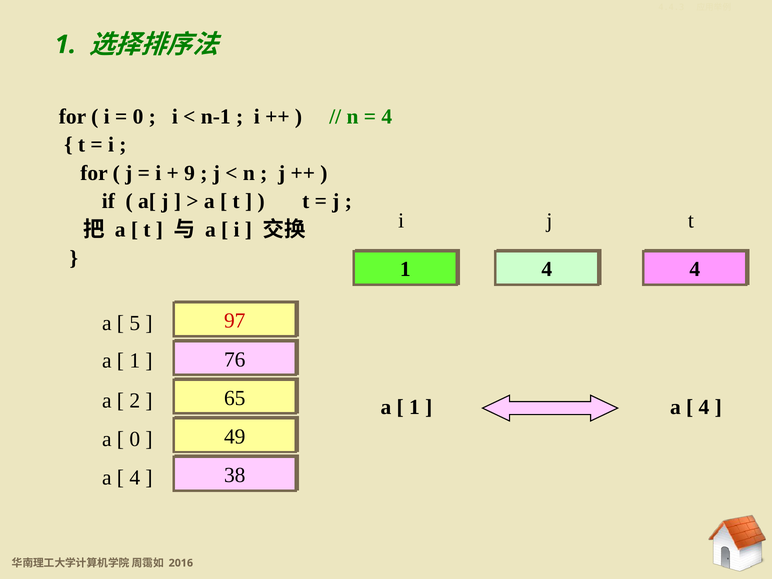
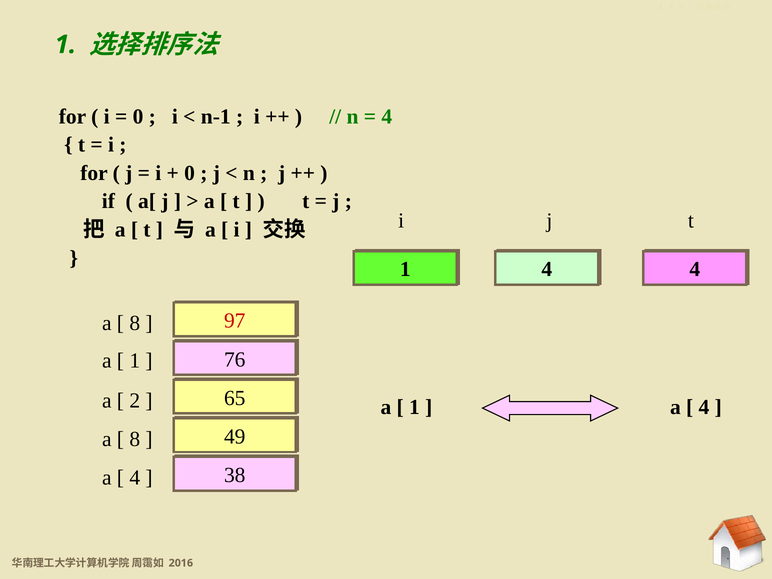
9 at (190, 173): 9 -> 0
5 at (135, 323): 5 -> 8
0 at (135, 439): 0 -> 8
